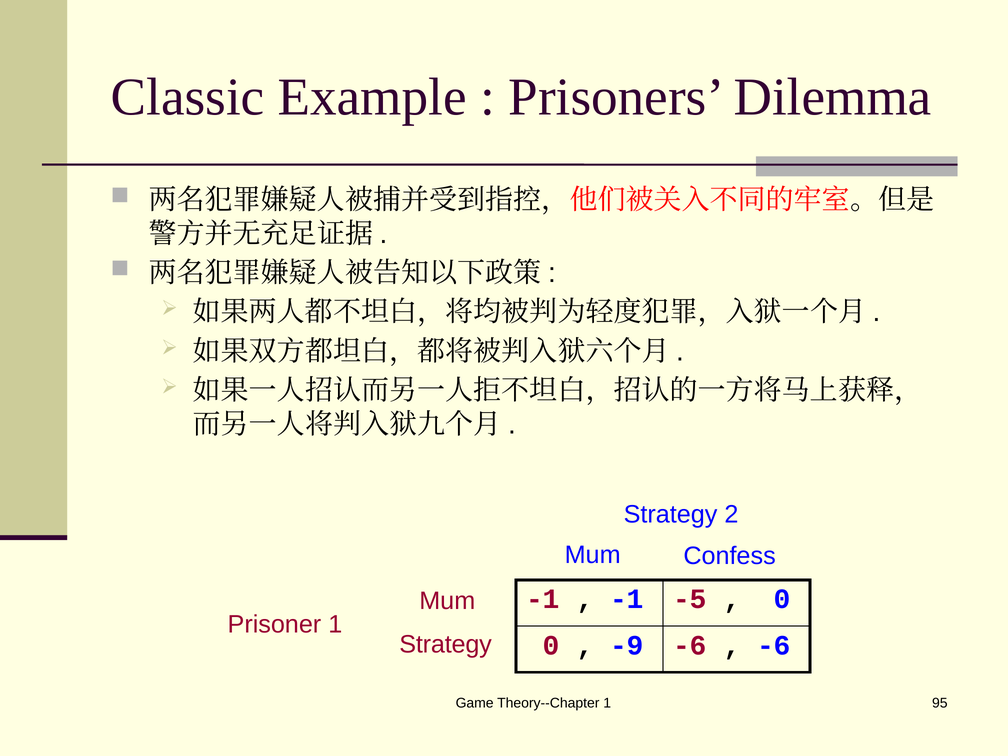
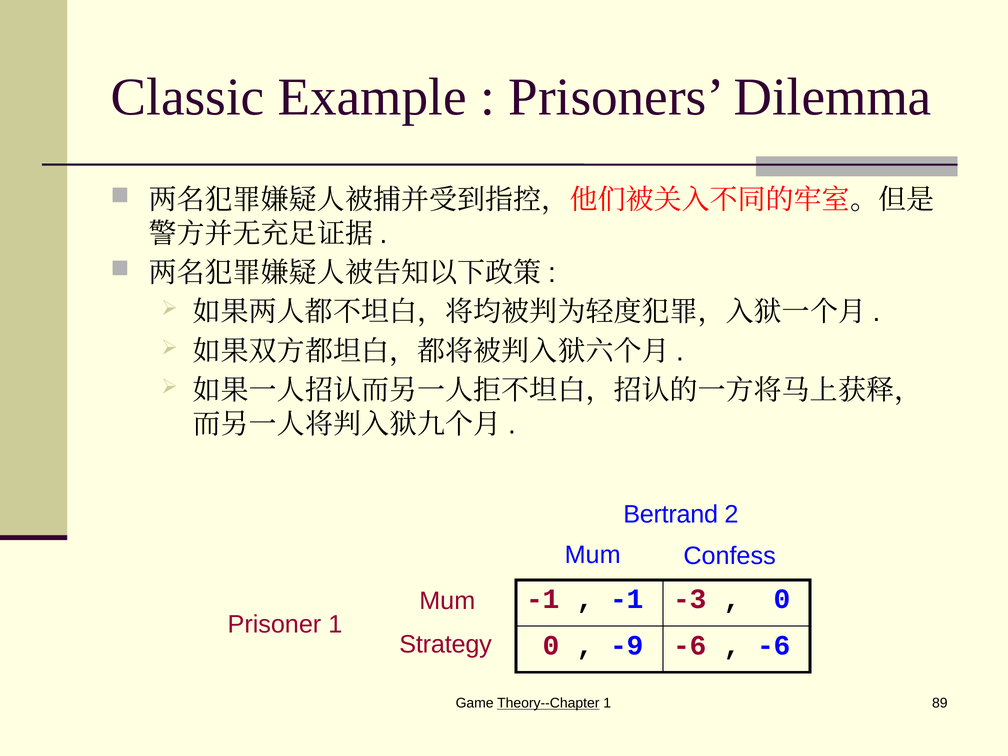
Strategy at (671, 514): Strategy -> Bertrand
-5: -5 -> -3
Theory--Chapter underline: none -> present
95: 95 -> 89
